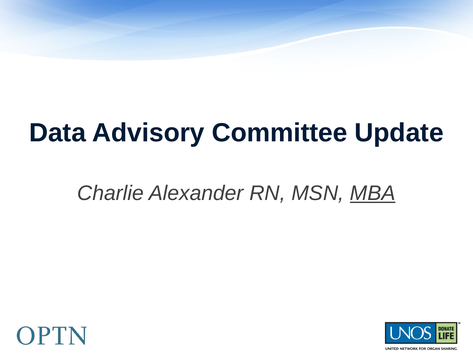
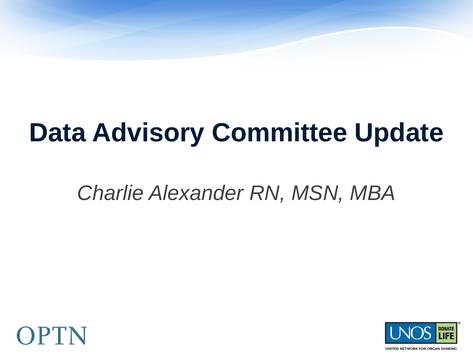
MBA underline: present -> none
